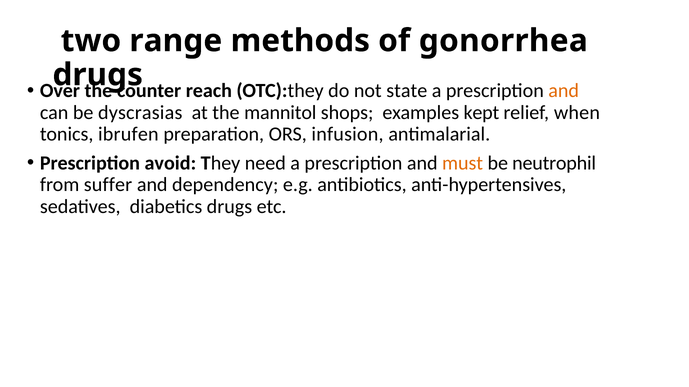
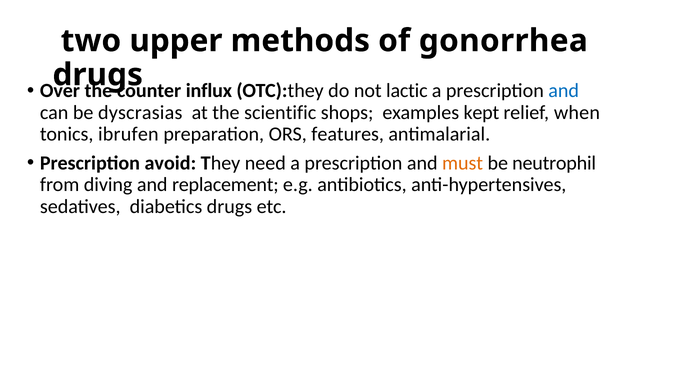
range: range -> upper
reach: reach -> influx
state: state -> lactic
and at (564, 91) colour: orange -> blue
mannitol: mannitol -> scientific
infusion: infusion -> features
suffer: suffer -> diving
dependency: dependency -> replacement
